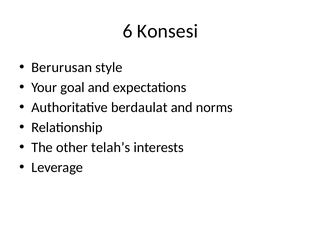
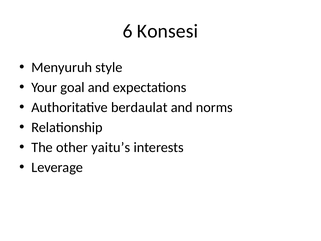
Berurusan: Berurusan -> Menyuruh
telah’s: telah’s -> yaitu’s
